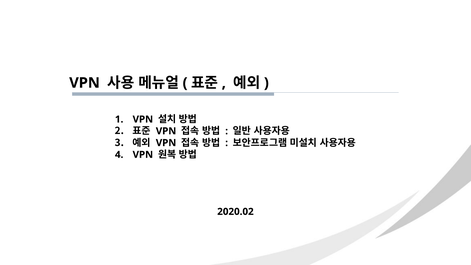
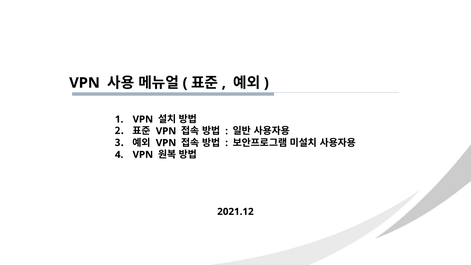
2020.02: 2020.02 -> 2021.12
